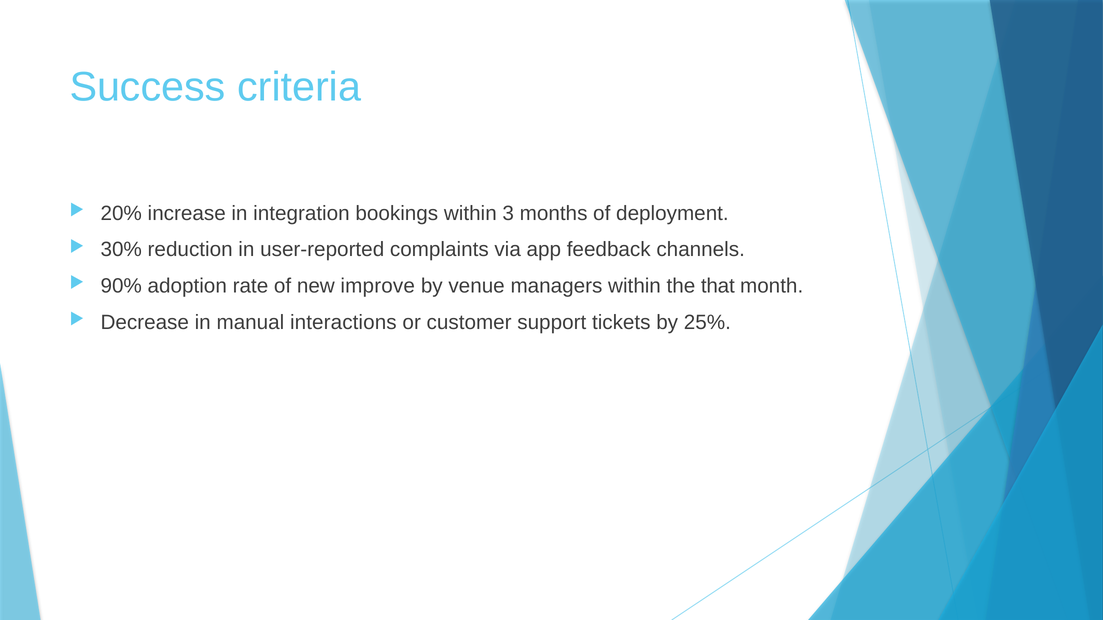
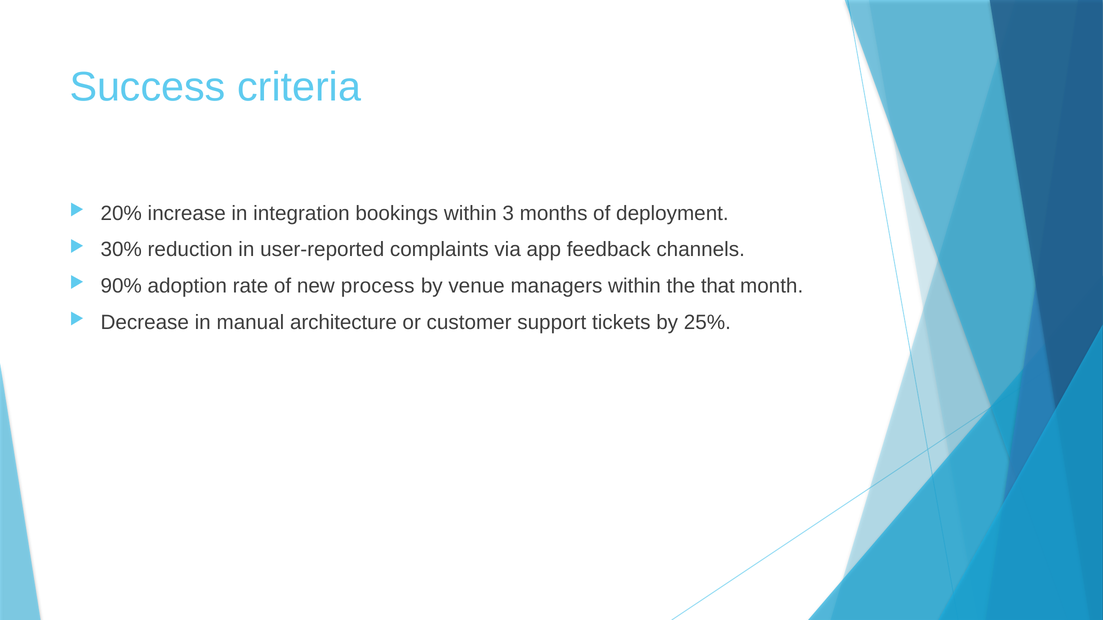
improve: improve -> process
interactions: interactions -> architecture
